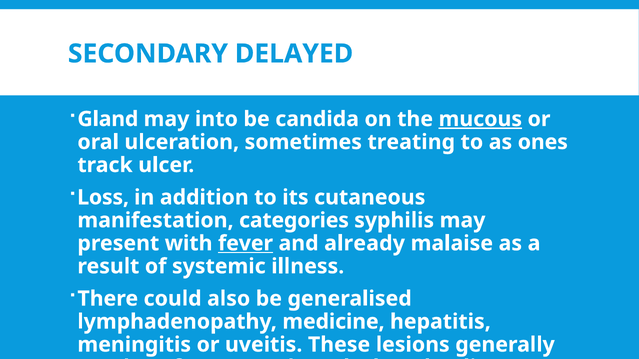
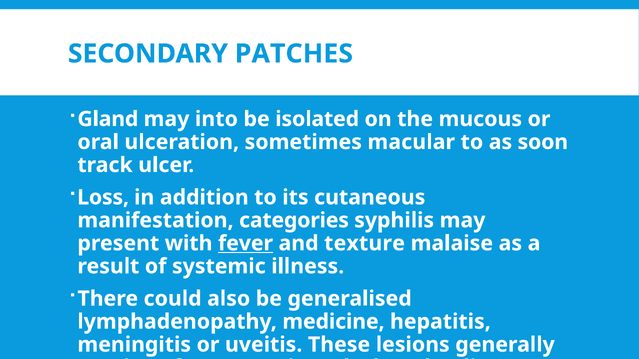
DELAYED: DELAYED -> PATCHES
candida: candida -> isolated
mucous underline: present -> none
treating: treating -> macular
ones: ones -> soon
already: already -> texture
